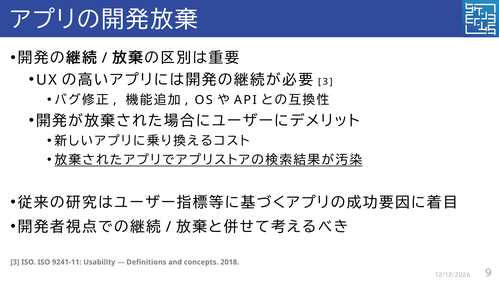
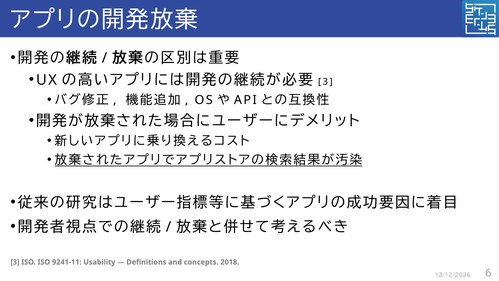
9: 9 -> 6
